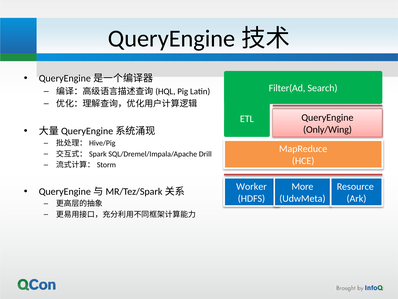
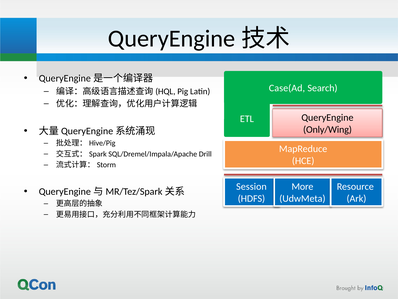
Filter(Ad: Filter(Ad -> Case(Ad
Worker: Worker -> Session
